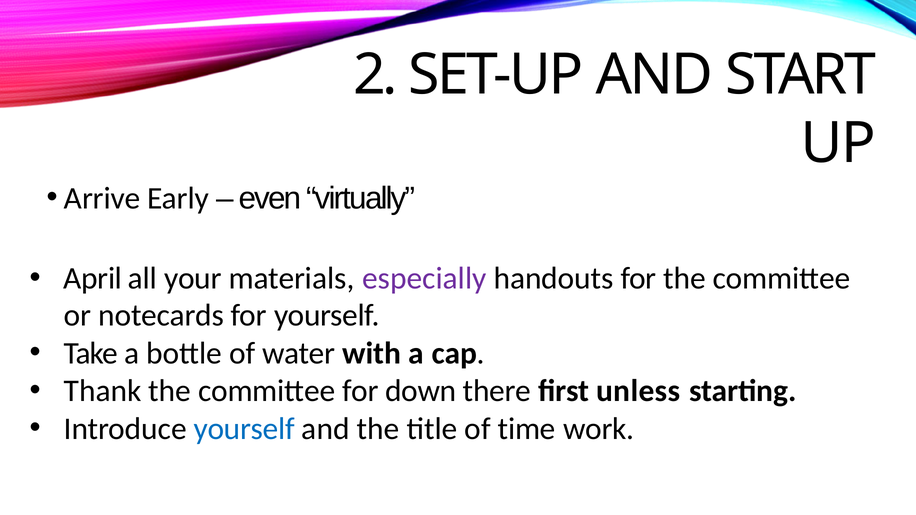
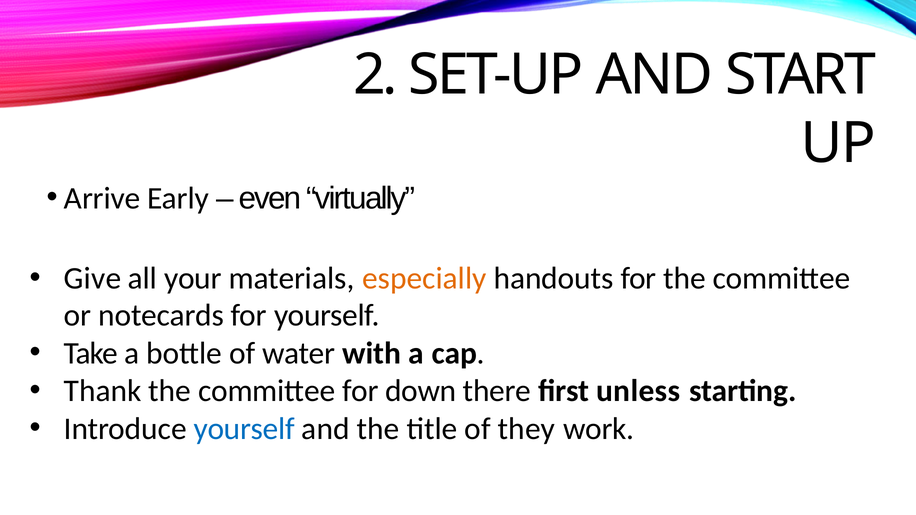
April: April -> Give
especially colour: purple -> orange
time: time -> they
